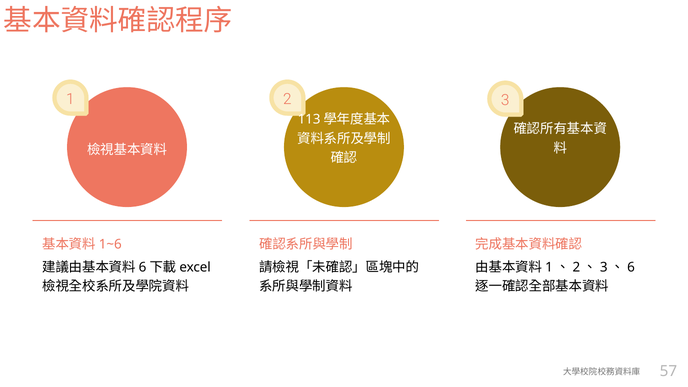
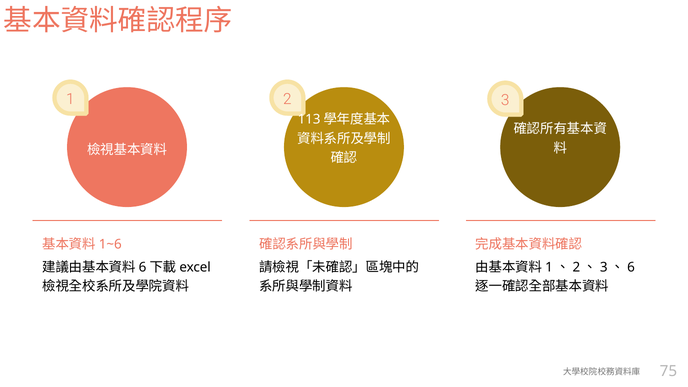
57: 57 -> 75
